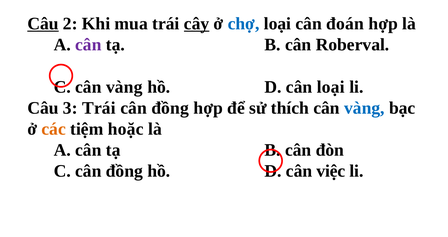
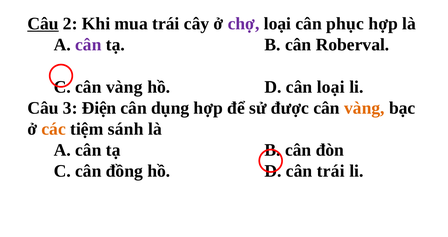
cây underline: present -> none
chợ colour: blue -> purple
đoán: đoán -> phục
3 Trái: Trái -> Điện
đồng at (170, 108): đồng -> dụng
thích: thích -> được
vàng at (364, 108) colour: blue -> orange
hoặc: hoặc -> sánh
cân việc: việc -> trái
